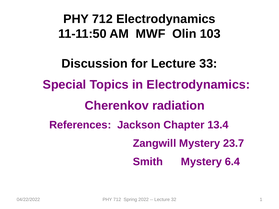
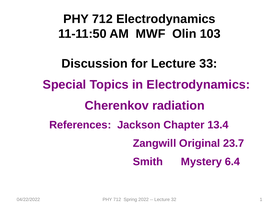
Zangwill Mystery: Mystery -> Original
